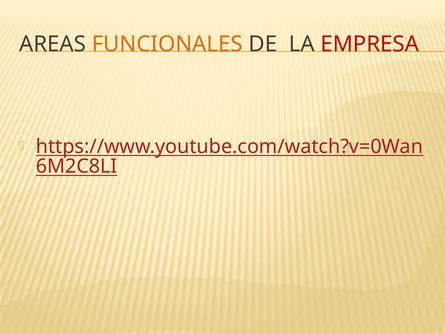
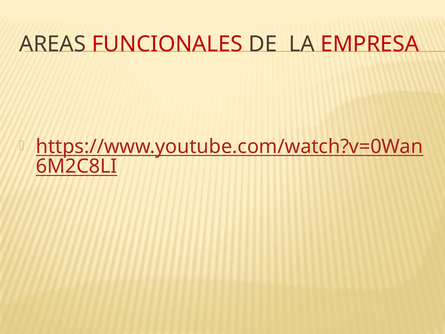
FUNCIONALES colour: orange -> red
